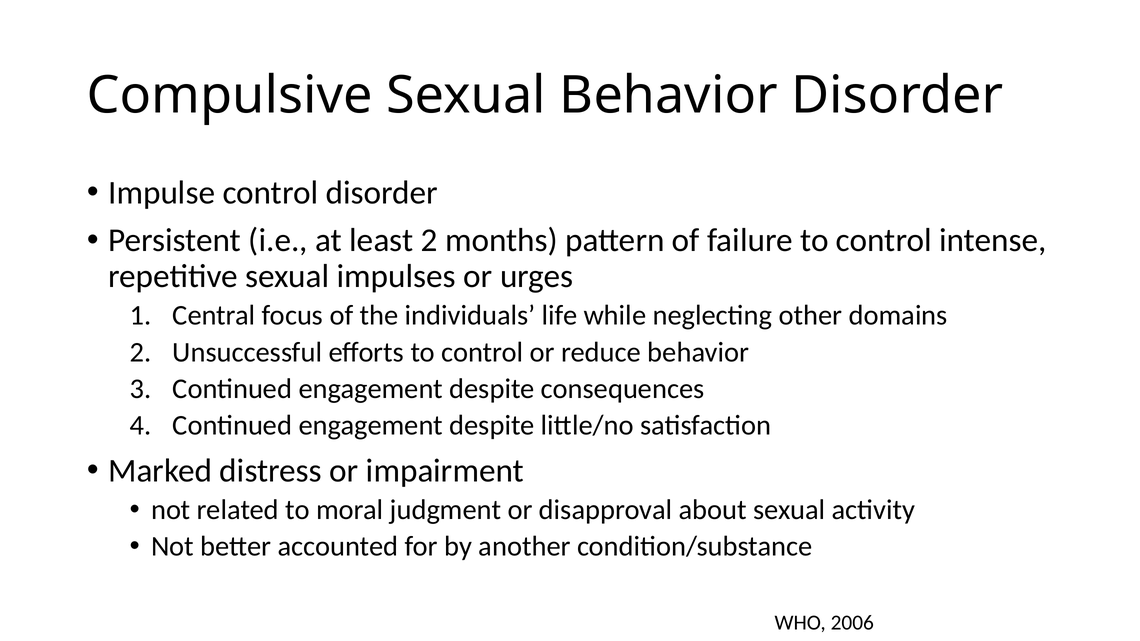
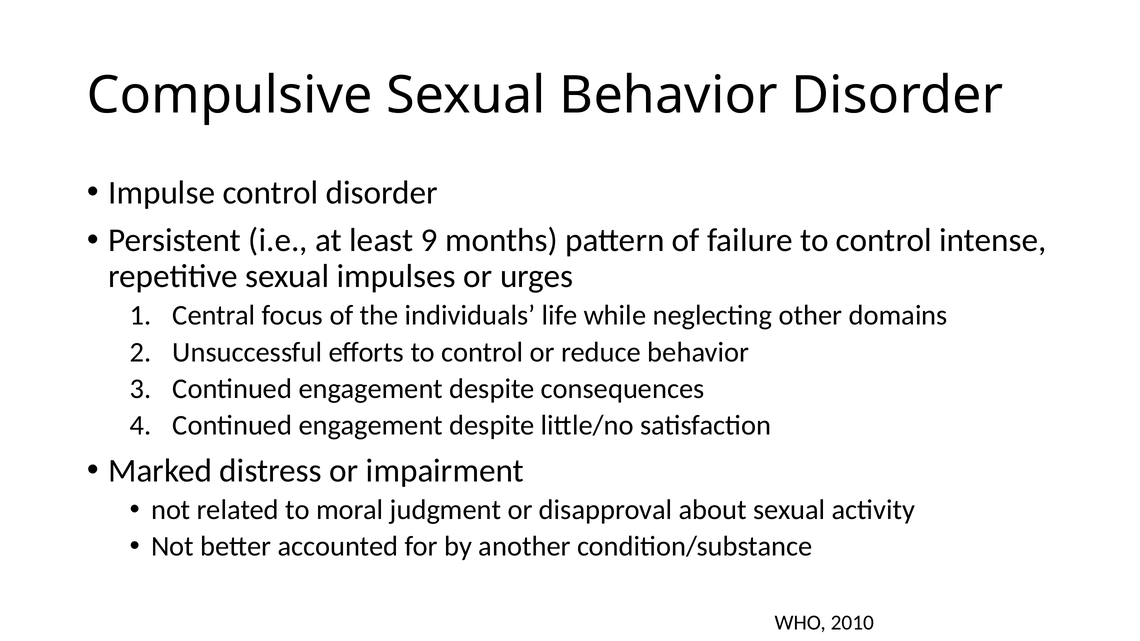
least 2: 2 -> 9
2006: 2006 -> 2010
